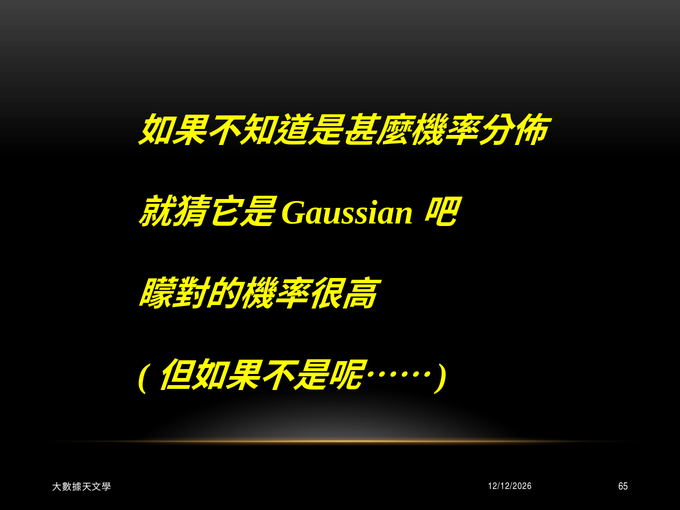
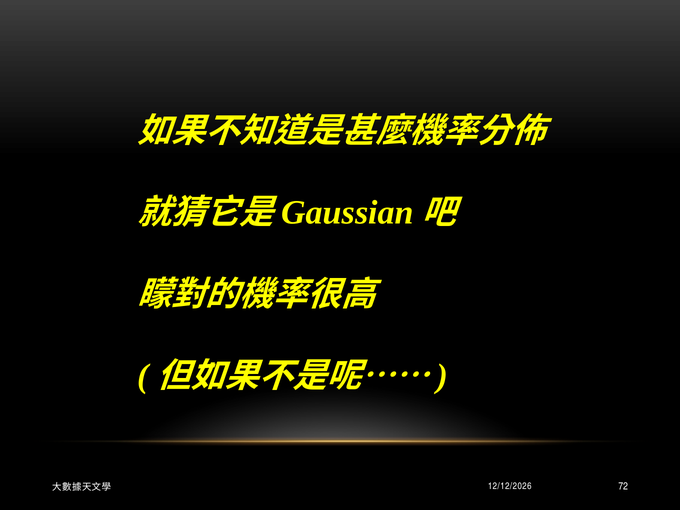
65: 65 -> 72
